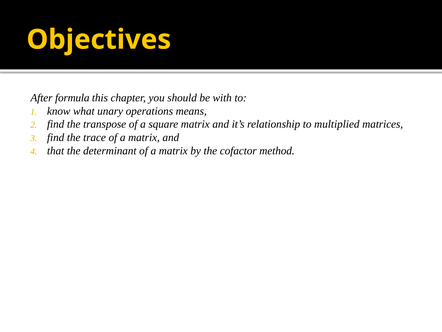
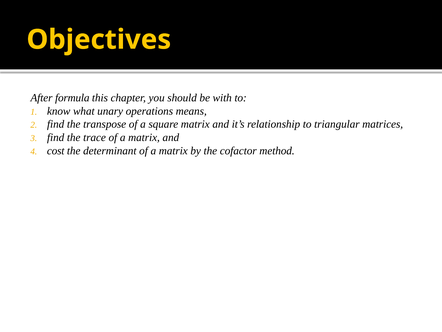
multiplied: multiplied -> triangular
that: that -> cost
